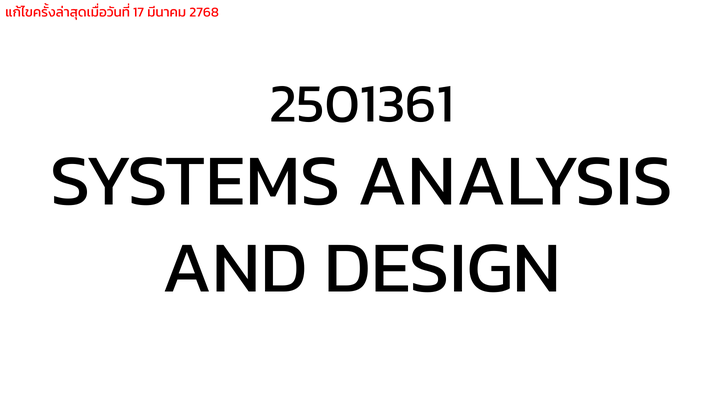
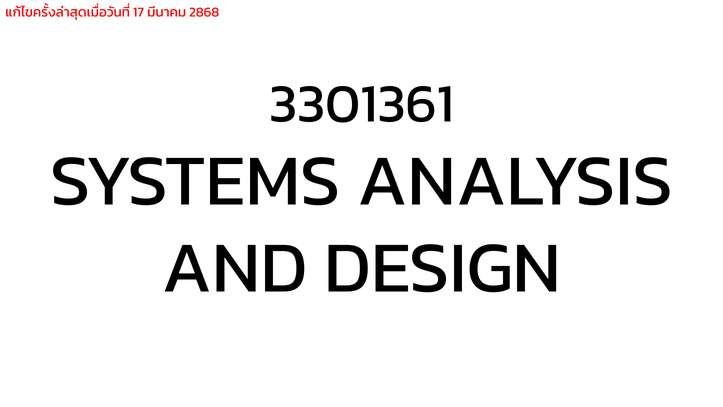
2768: 2768 -> 2868
2501361: 2501361 -> 3301361
